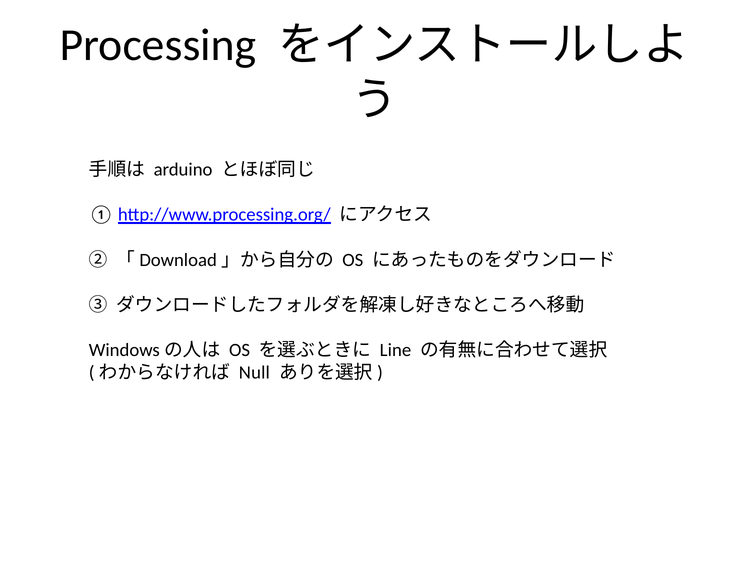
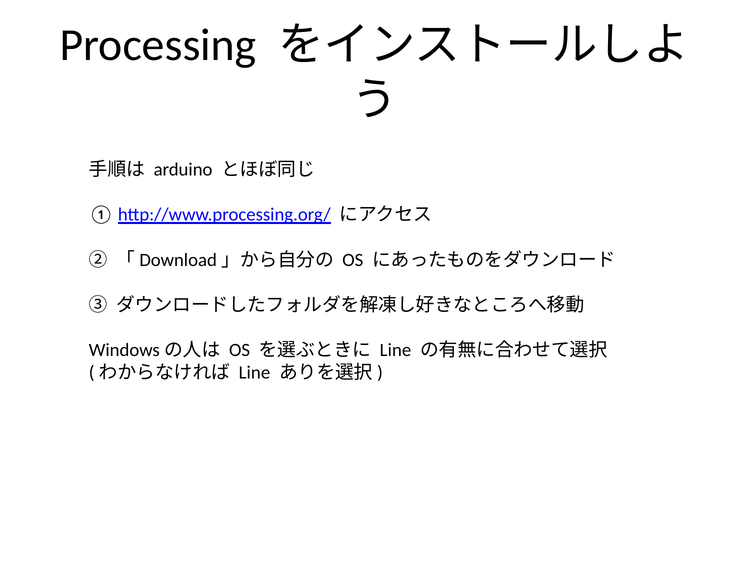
Null at (254, 372): Null -> Line
